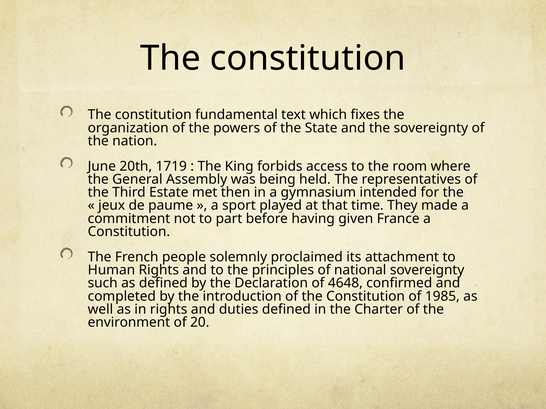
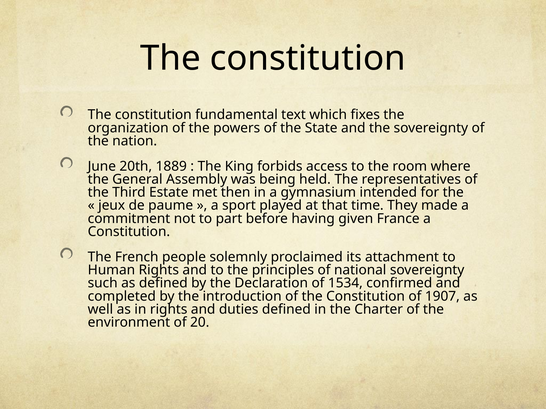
1719: 1719 -> 1889
4648: 4648 -> 1534
1985: 1985 -> 1907
